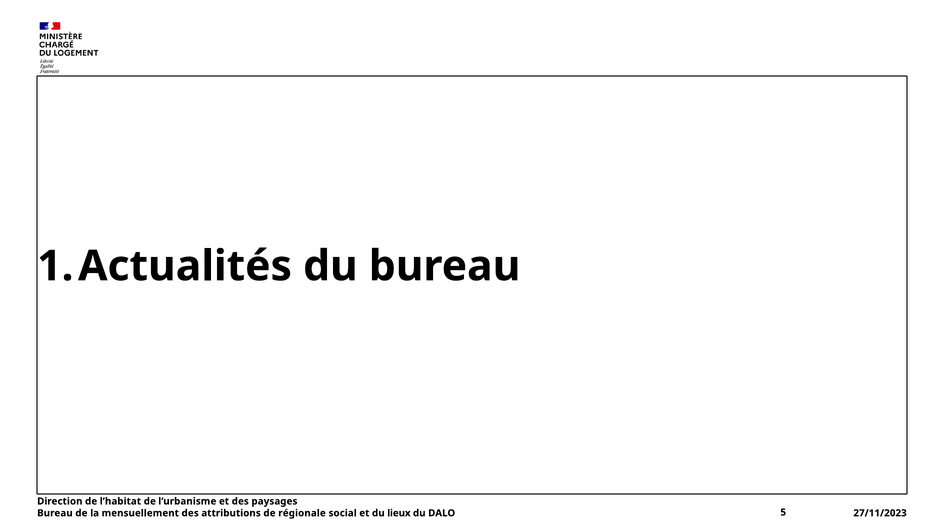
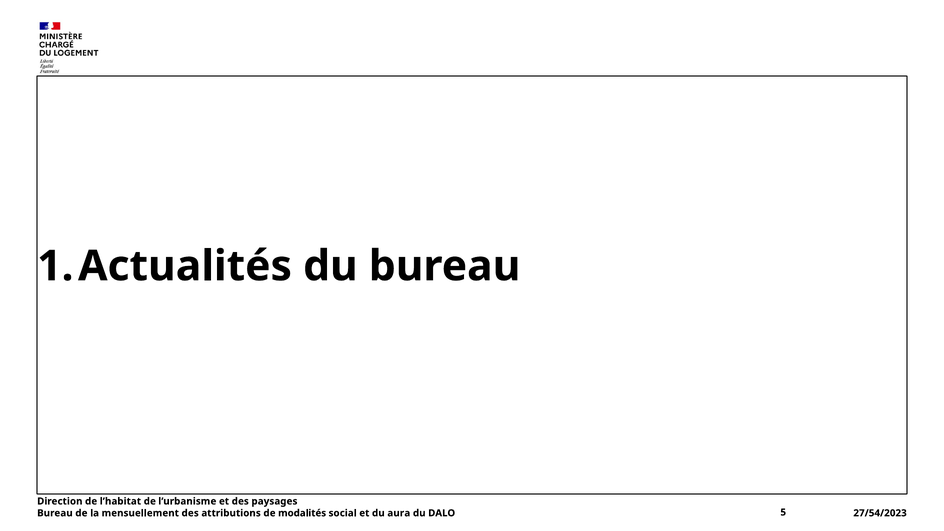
régionale: régionale -> modalités
lieux: lieux -> aura
27/11/2023: 27/11/2023 -> 27/54/2023
